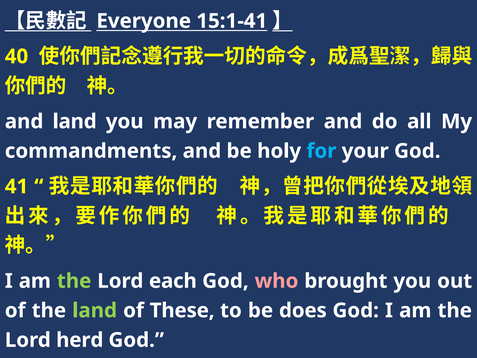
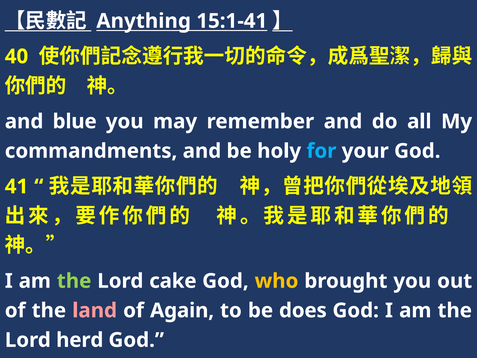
Everyone: Everyone -> Anything
and land: land -> blue
each: each -> cake
who colour: pink -> yellow
land at (95, 310) colour: light green -> pink
These: These -> Again
